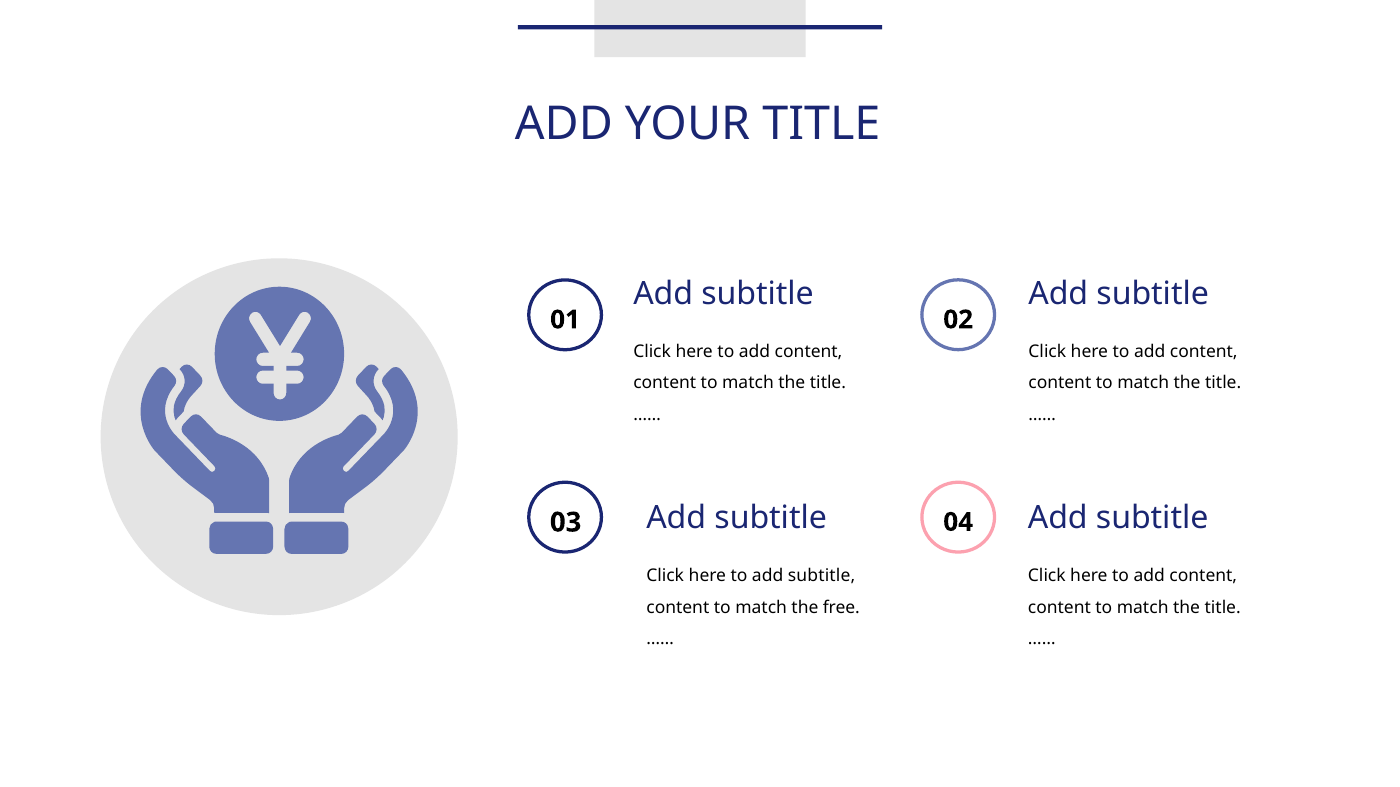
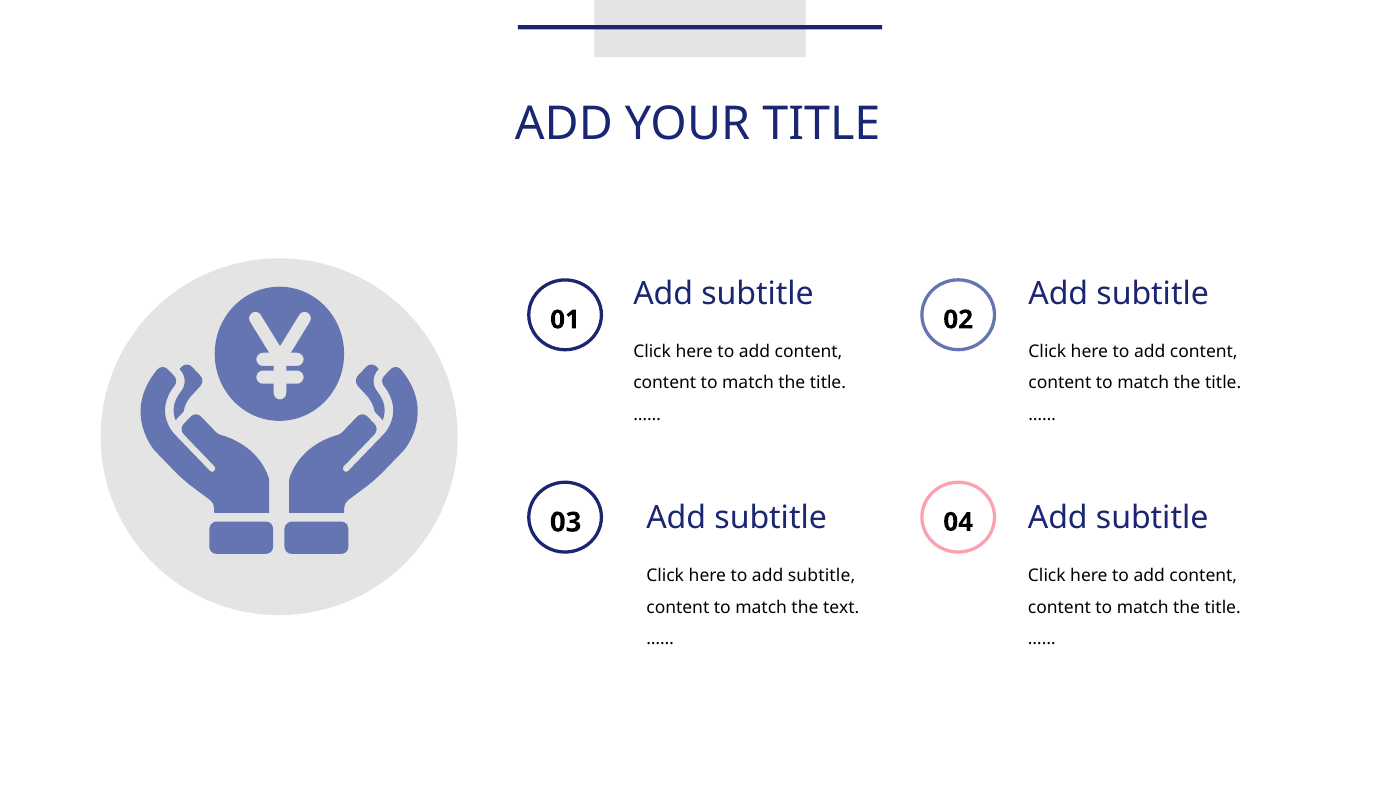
free: free -> text
